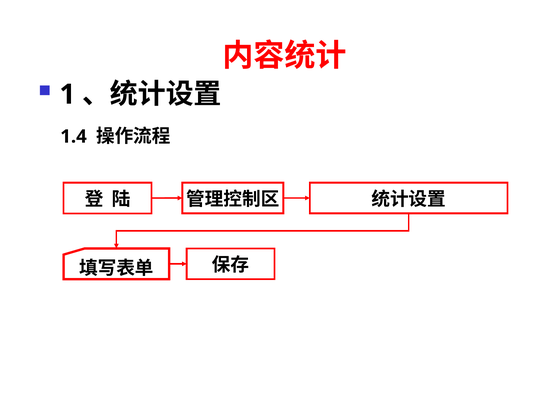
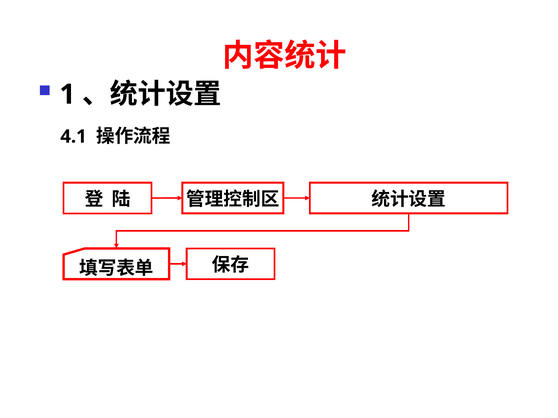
1.4: 1.4 -> 4.1
